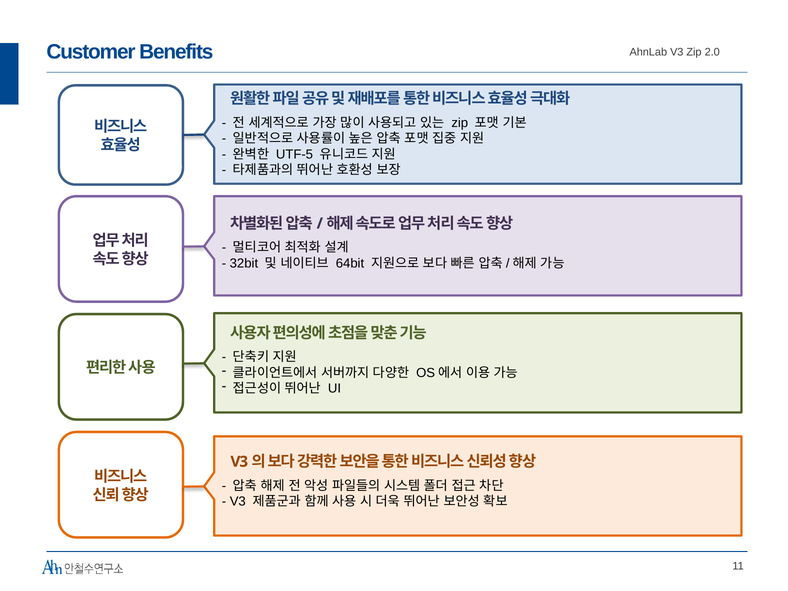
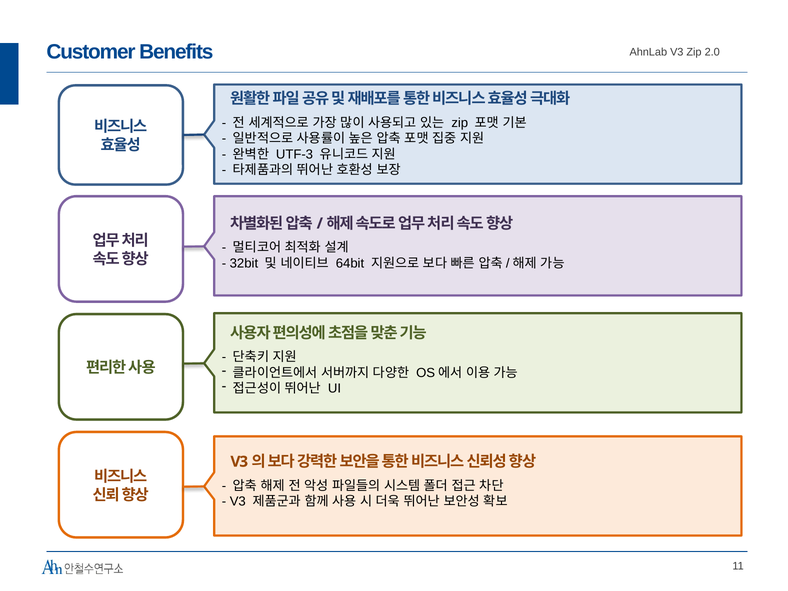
UTF-5: UTF-5 -> UTF-3
